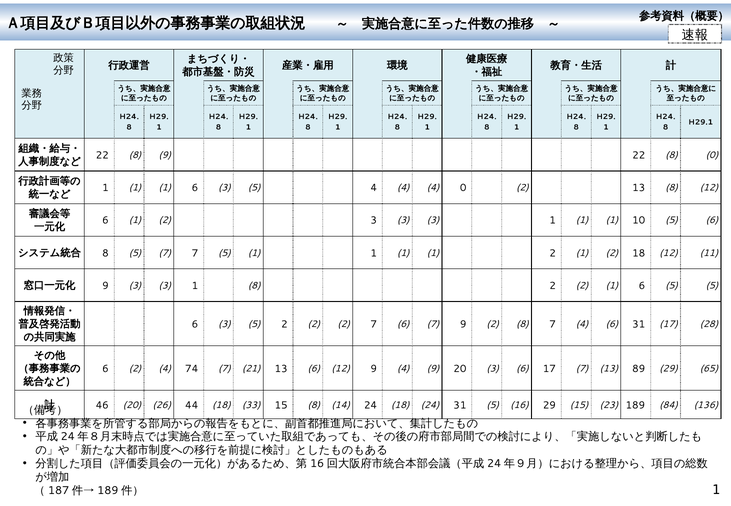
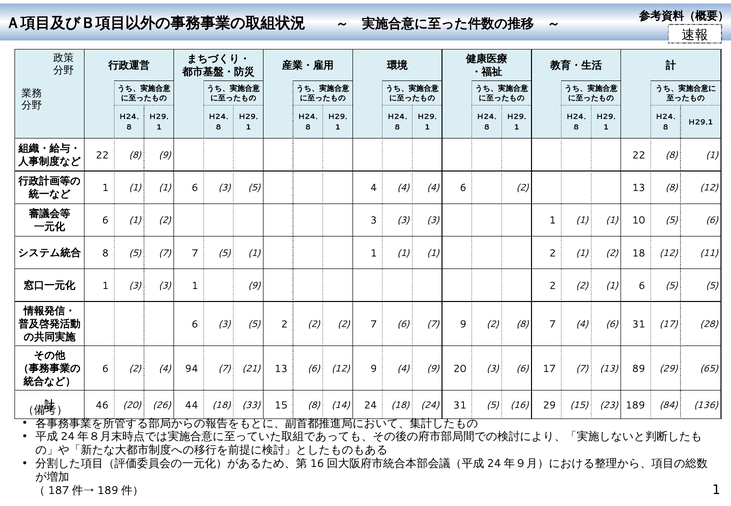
8 0: 0 -> 1
4 4 0: 0 -> 6
9 at (105, 286): 9 -> 1
1 8: 8 -> 9
74: 74 -> 94
